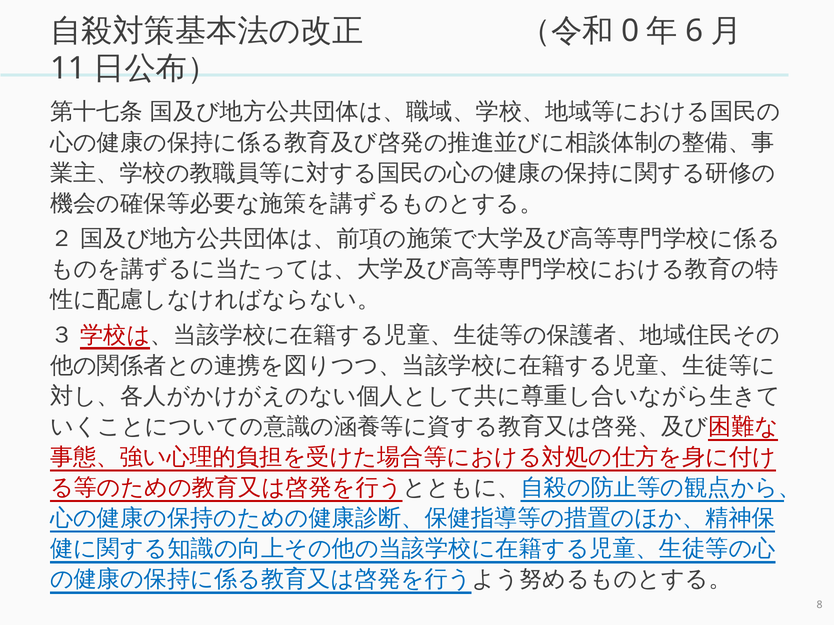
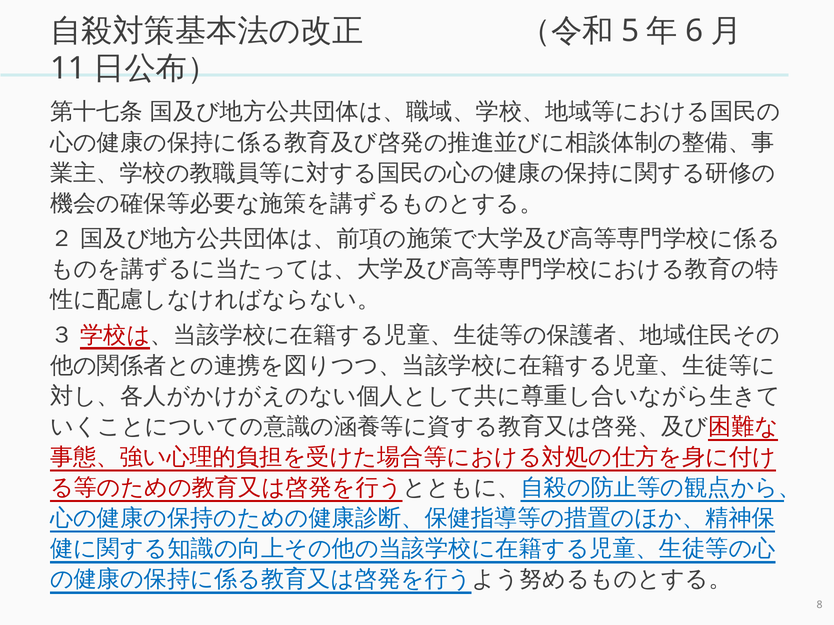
0: 0 -> 5
